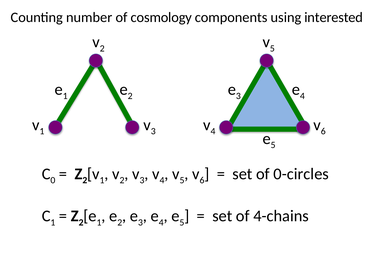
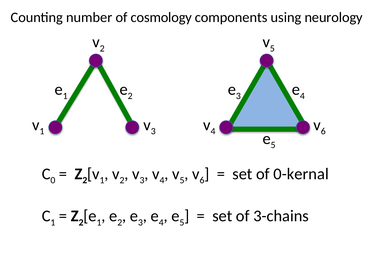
interested: interested -> neurology
0-circles: 0-circles -> 0-kernal
4-chains: 4-chains -> 3-chains
